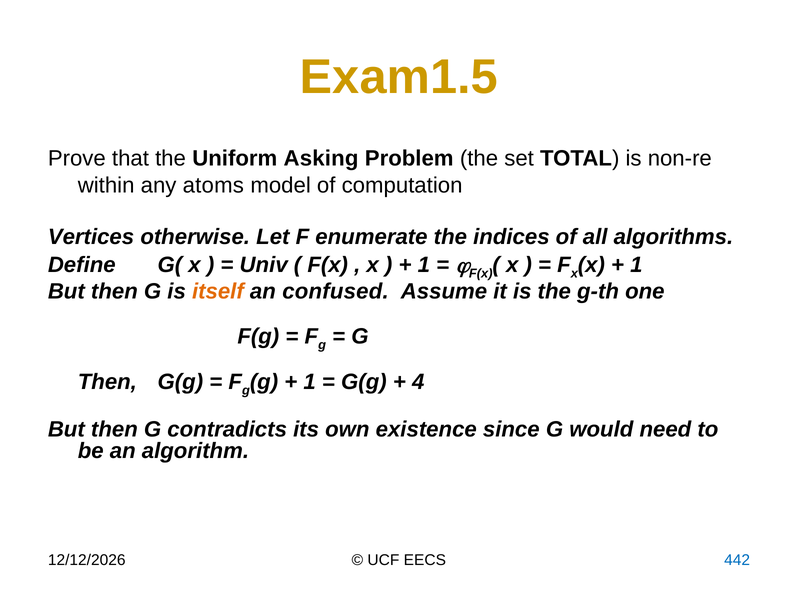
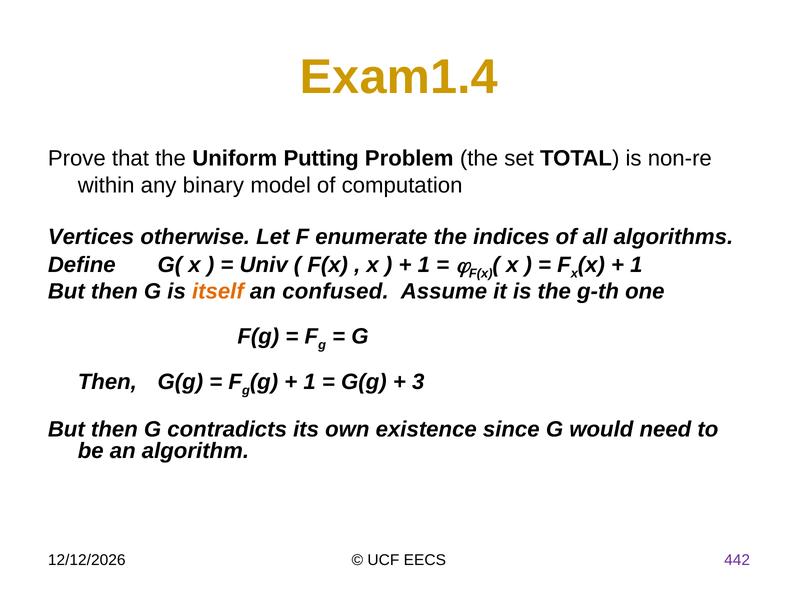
Exam1.5: Exam1.5 -> Exam1.4
Asking: Asking -> Putting
atoms: atoms -> binary
4: 4 -> 3
442 colour: blue -> purple
